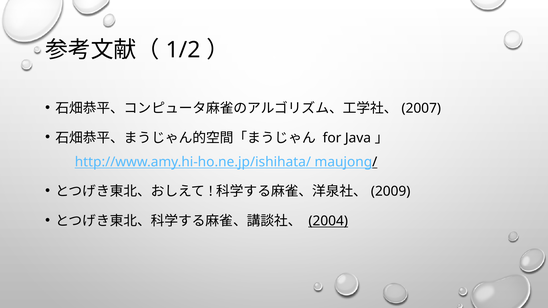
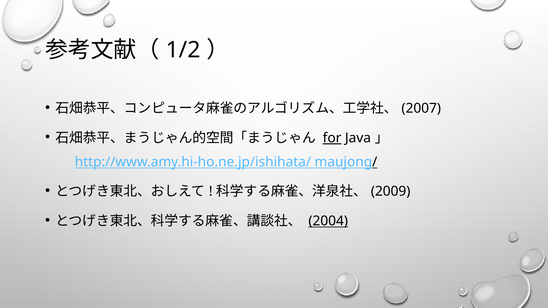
for underline: none -> present
